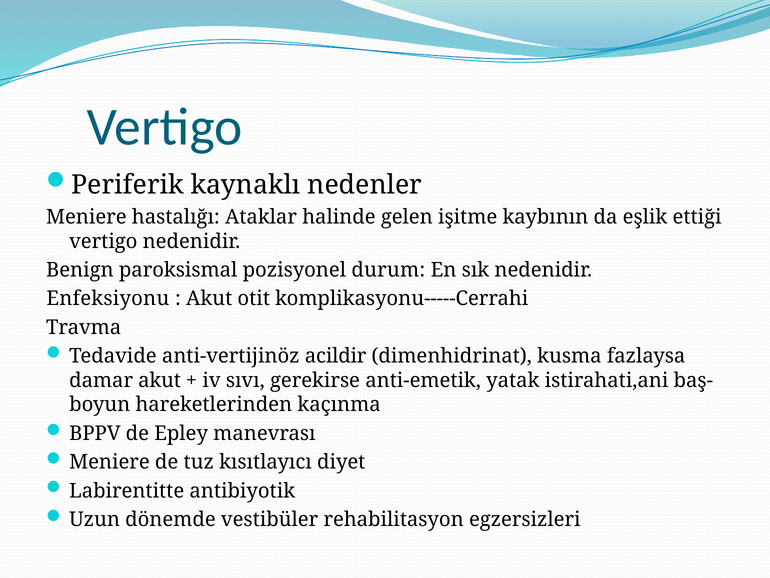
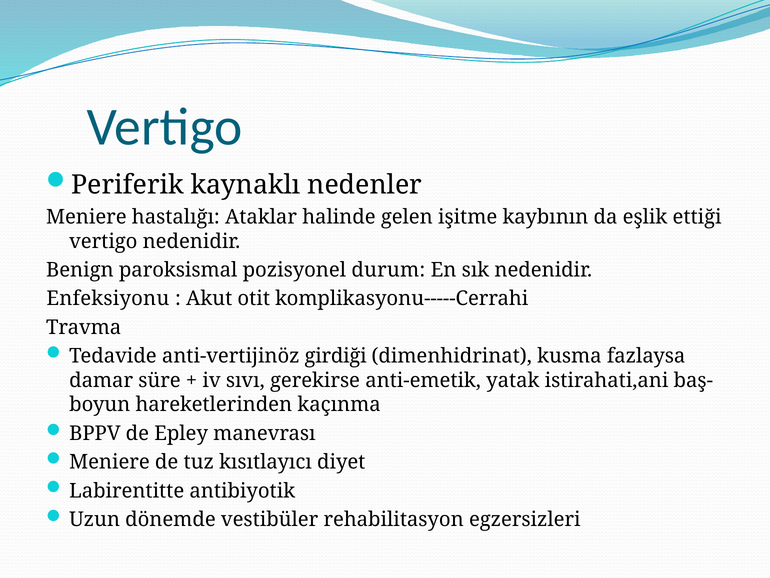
acildir: acildir -> girdiği
damar akut: akut -> süre
